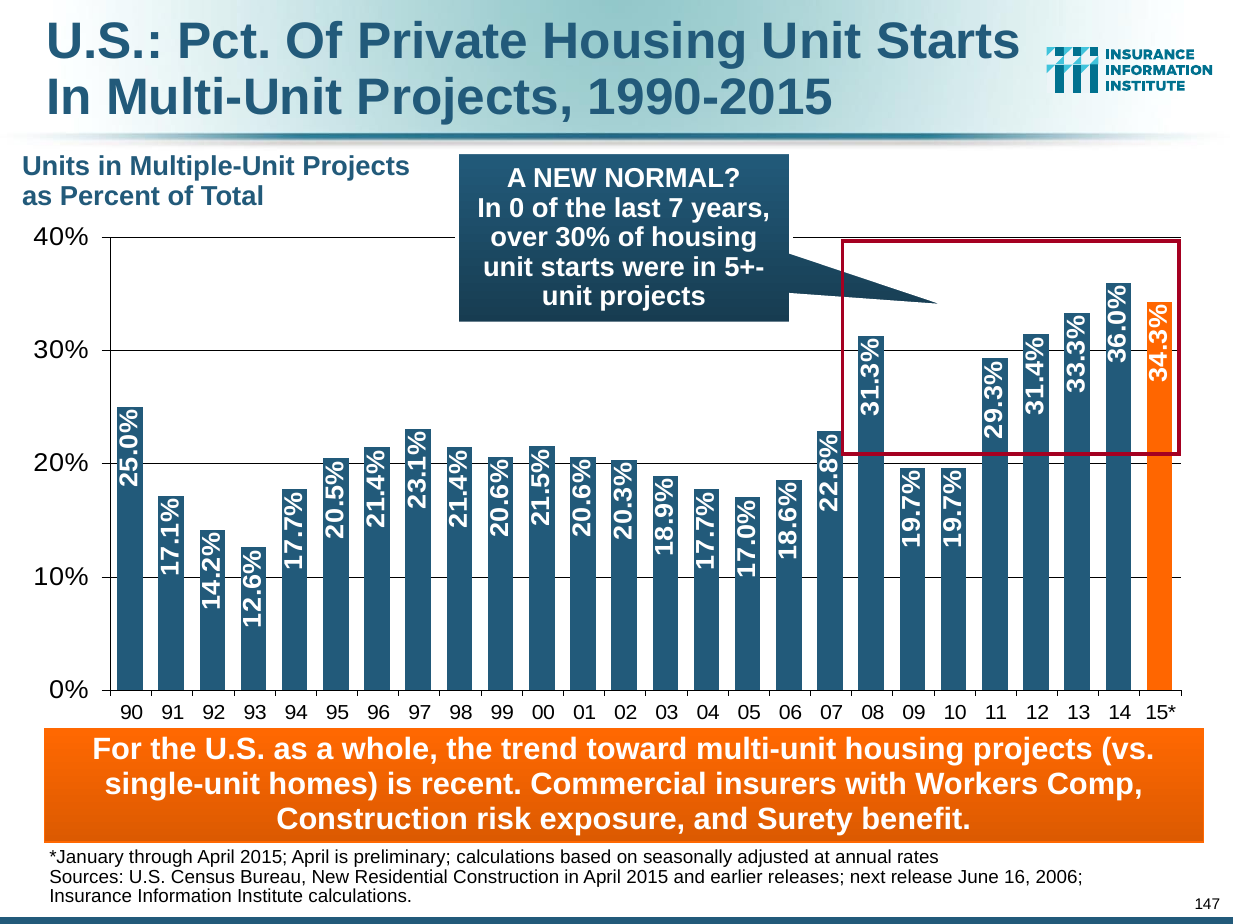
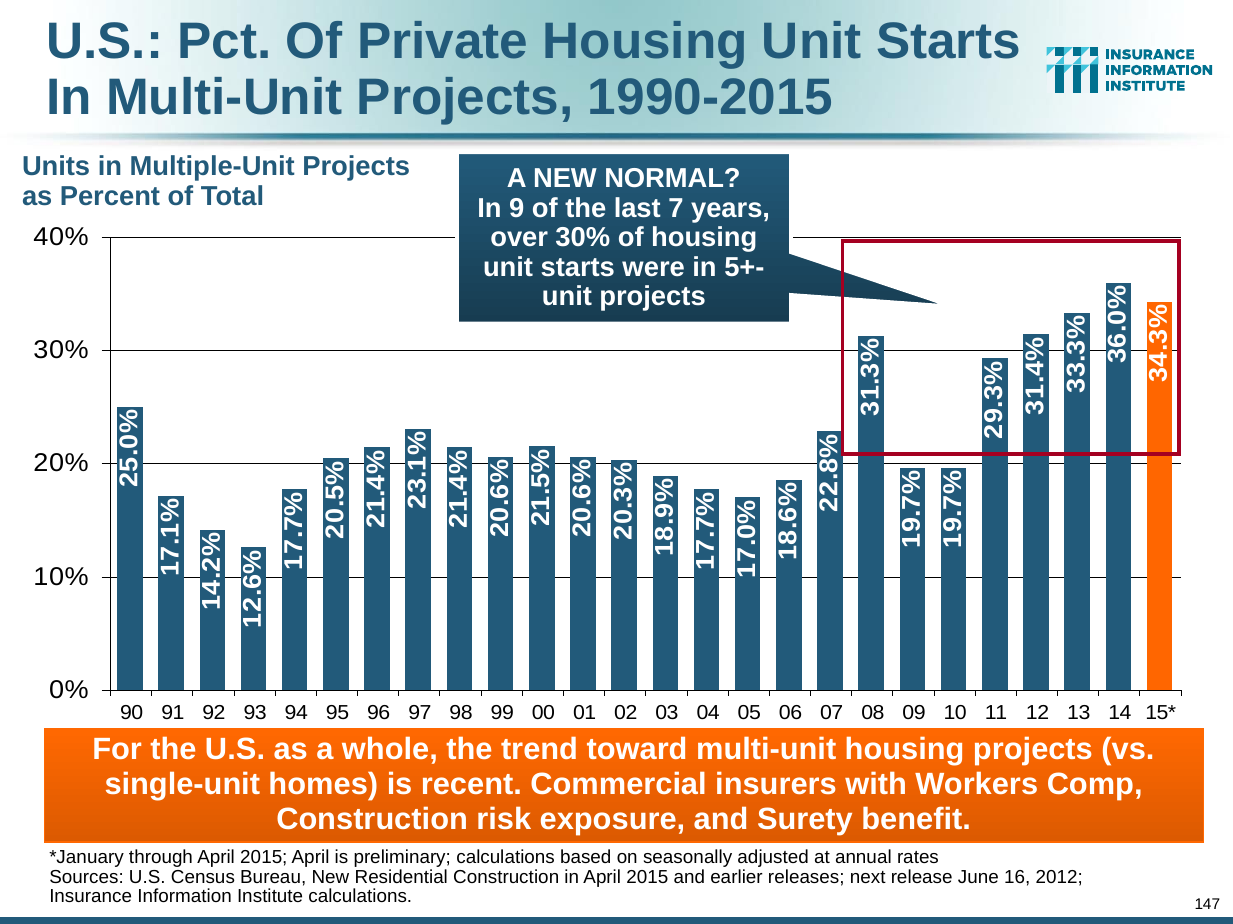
In 0: 0 -> 9
2006: 2006 -> 2012
